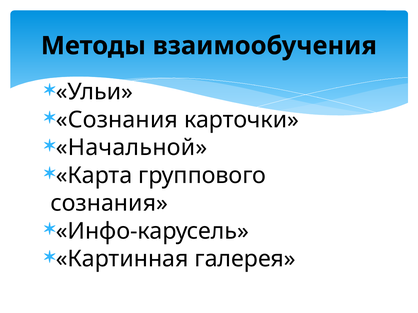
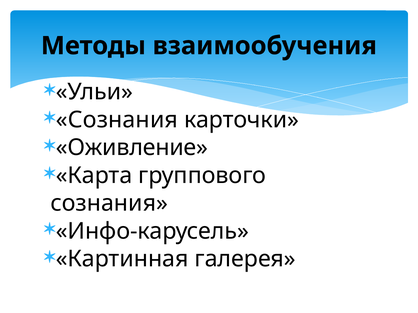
Начальной: Начальной -> Оживление
